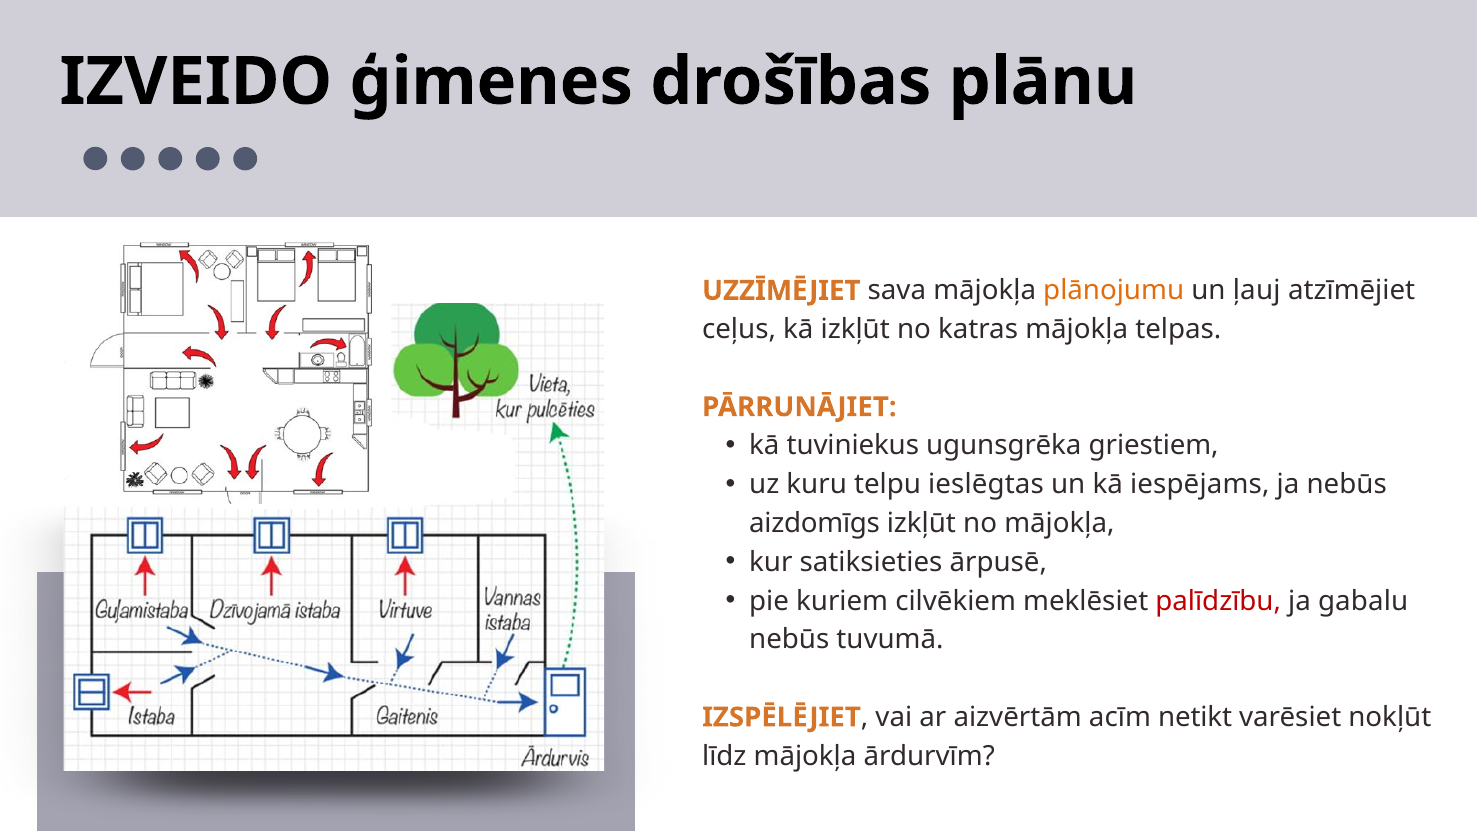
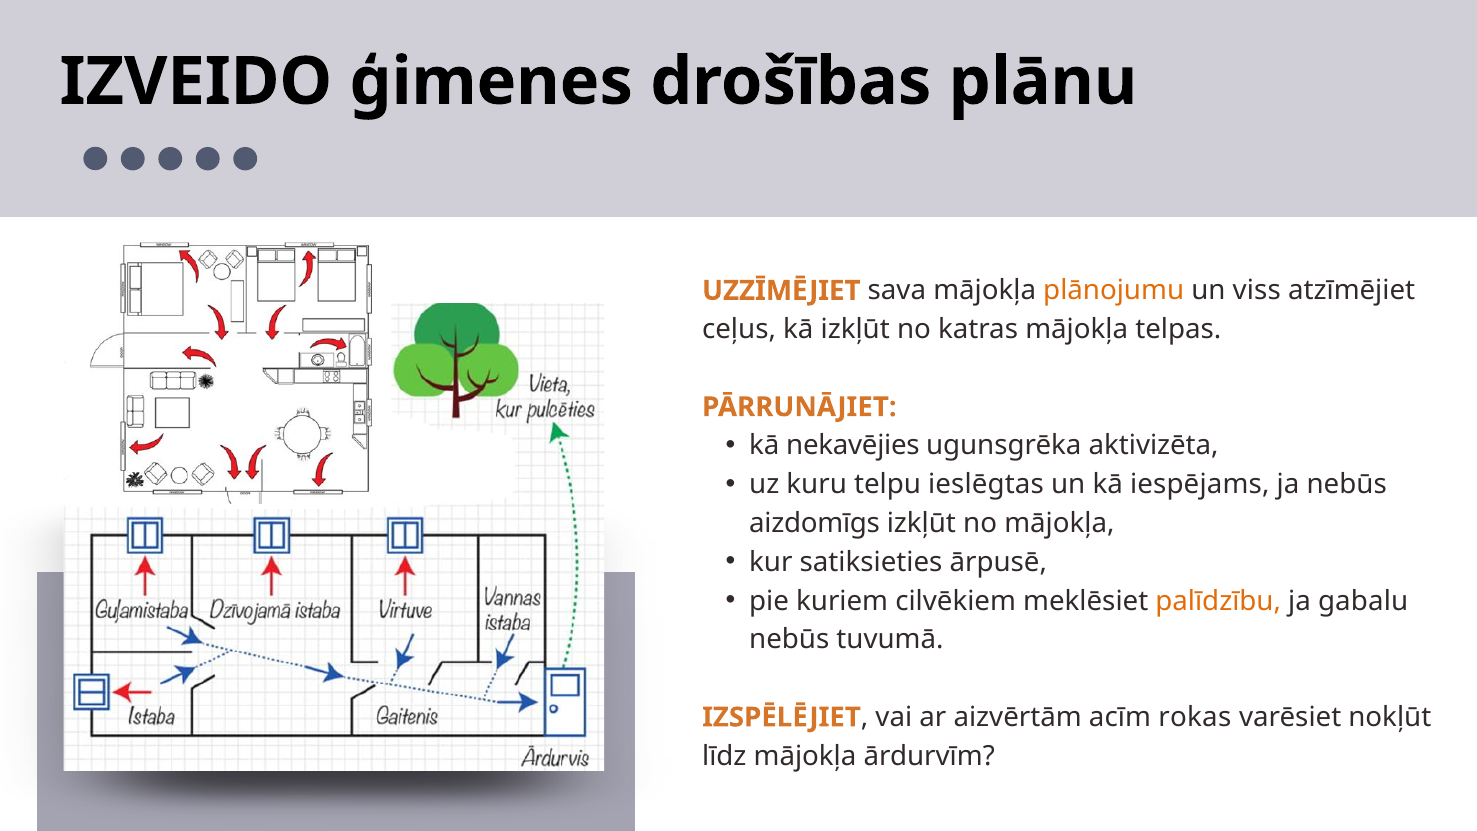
ļauj: ļauj -> viss
tuviniekus: tuviniekus -> nekavējies
griestiem: griestiem -> aktivizēta
palīdzību colour: red -> orange
netikt: netikt -> rokas
